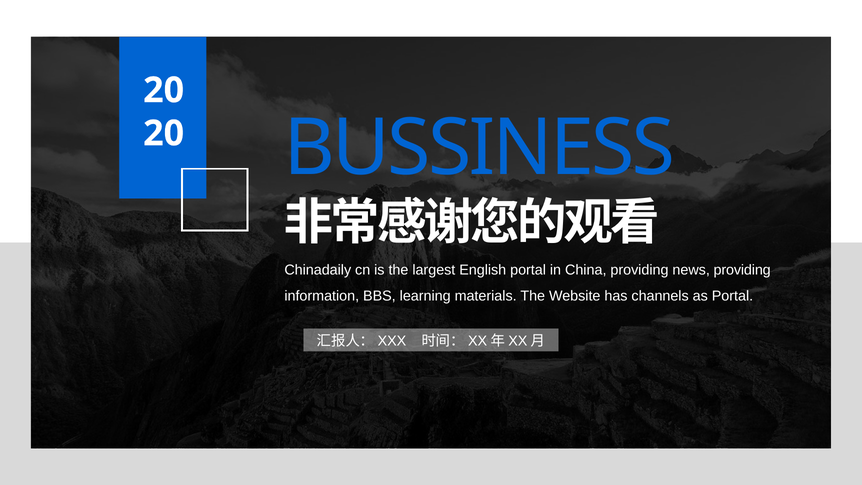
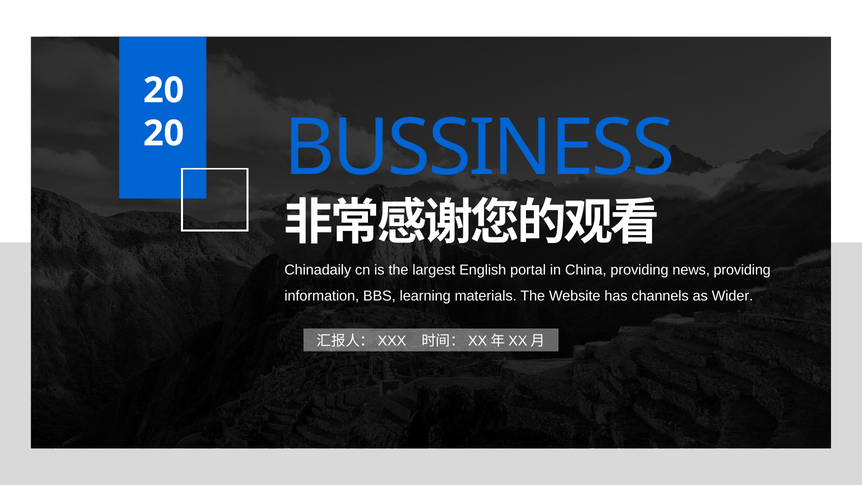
as Portal: Portal -> Wider
